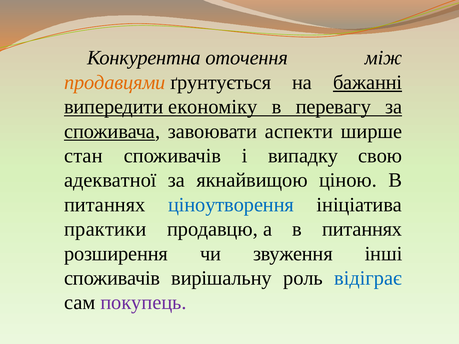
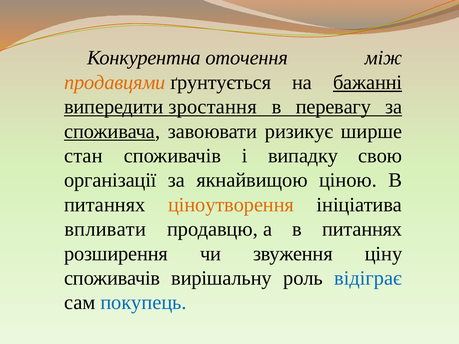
економіку: економіку -> зростання
аспекти: аспекти -> ризикує
адекватної: адекватної -> організації
ціноутворення colour: blue -> orange
практики: практики -> впливати
інші: інші -> ціну
покупець colour: purple -> blue
